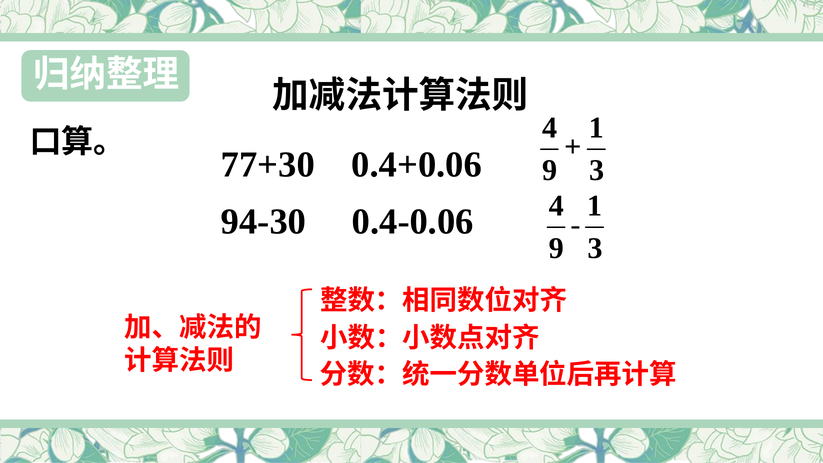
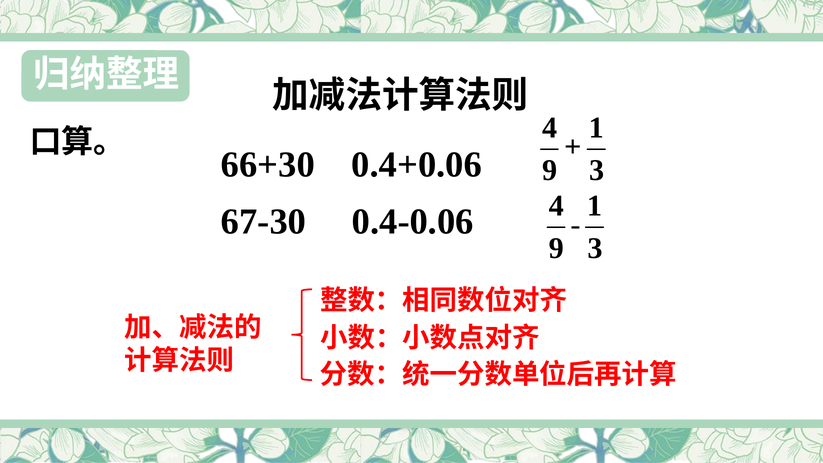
77+30: 77+30 -> 66+30
94-30: 94-30 -> 67-30
